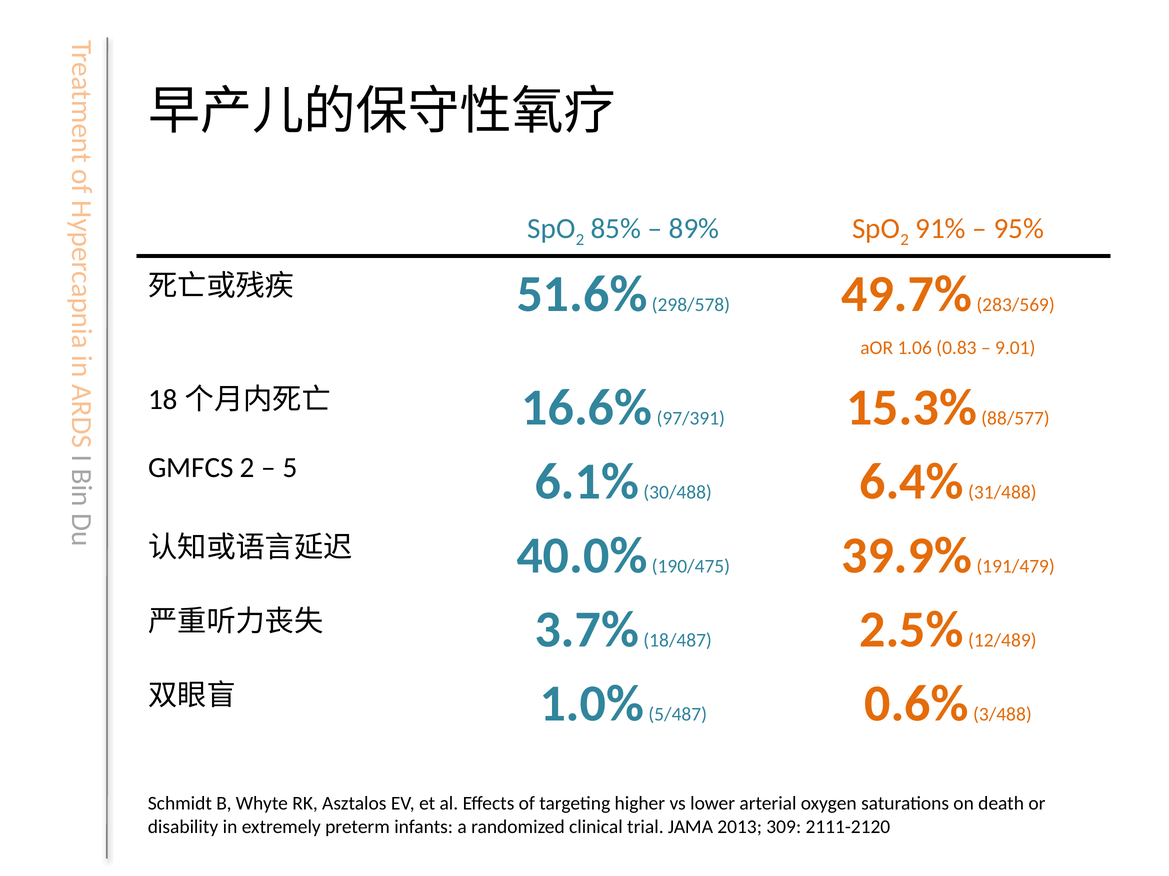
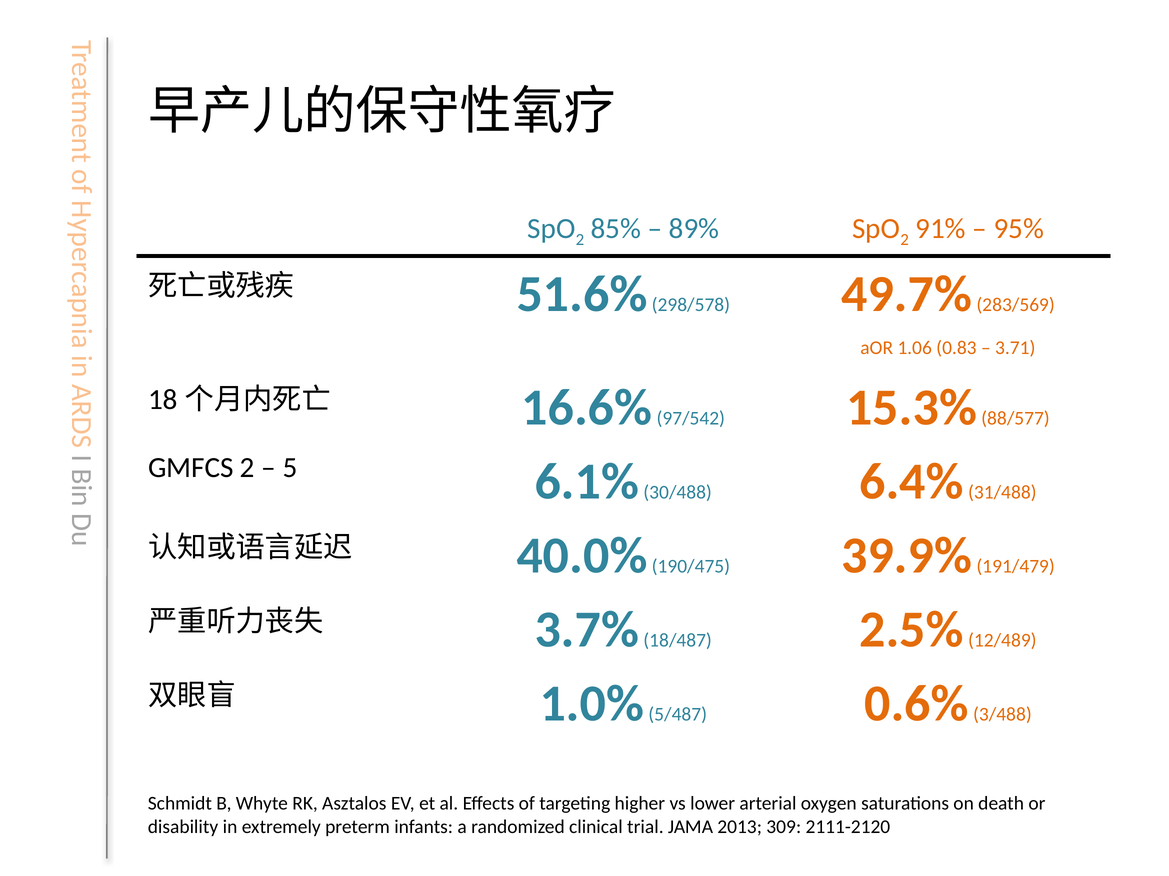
9.01: 9.01 -> 3.71
97/391: 97/391 -> 97/542
